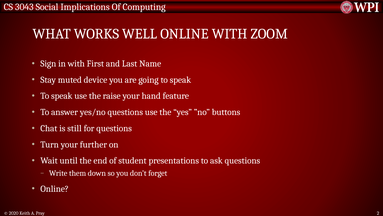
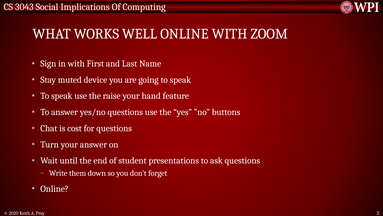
still: still -> cost
your further: further -> answer
